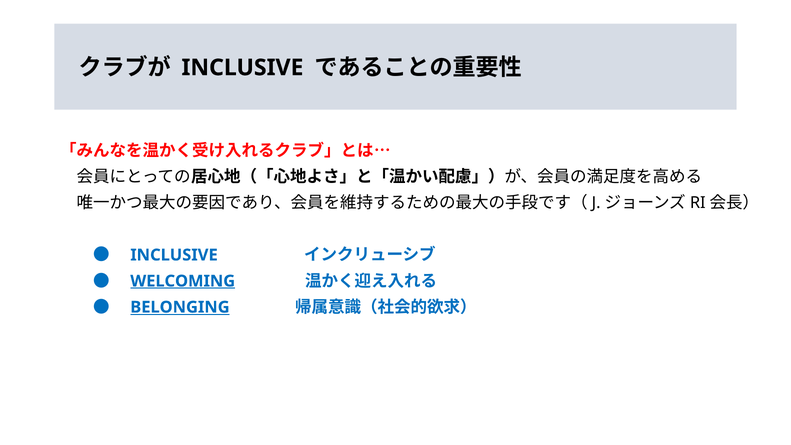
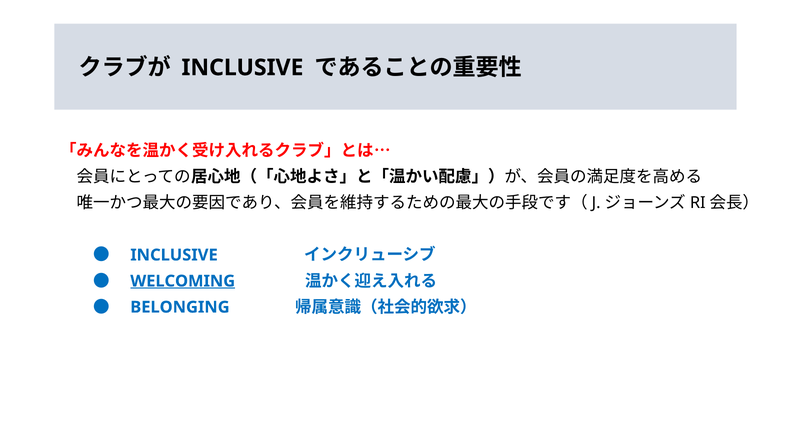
BELONGING underline: present -> none
